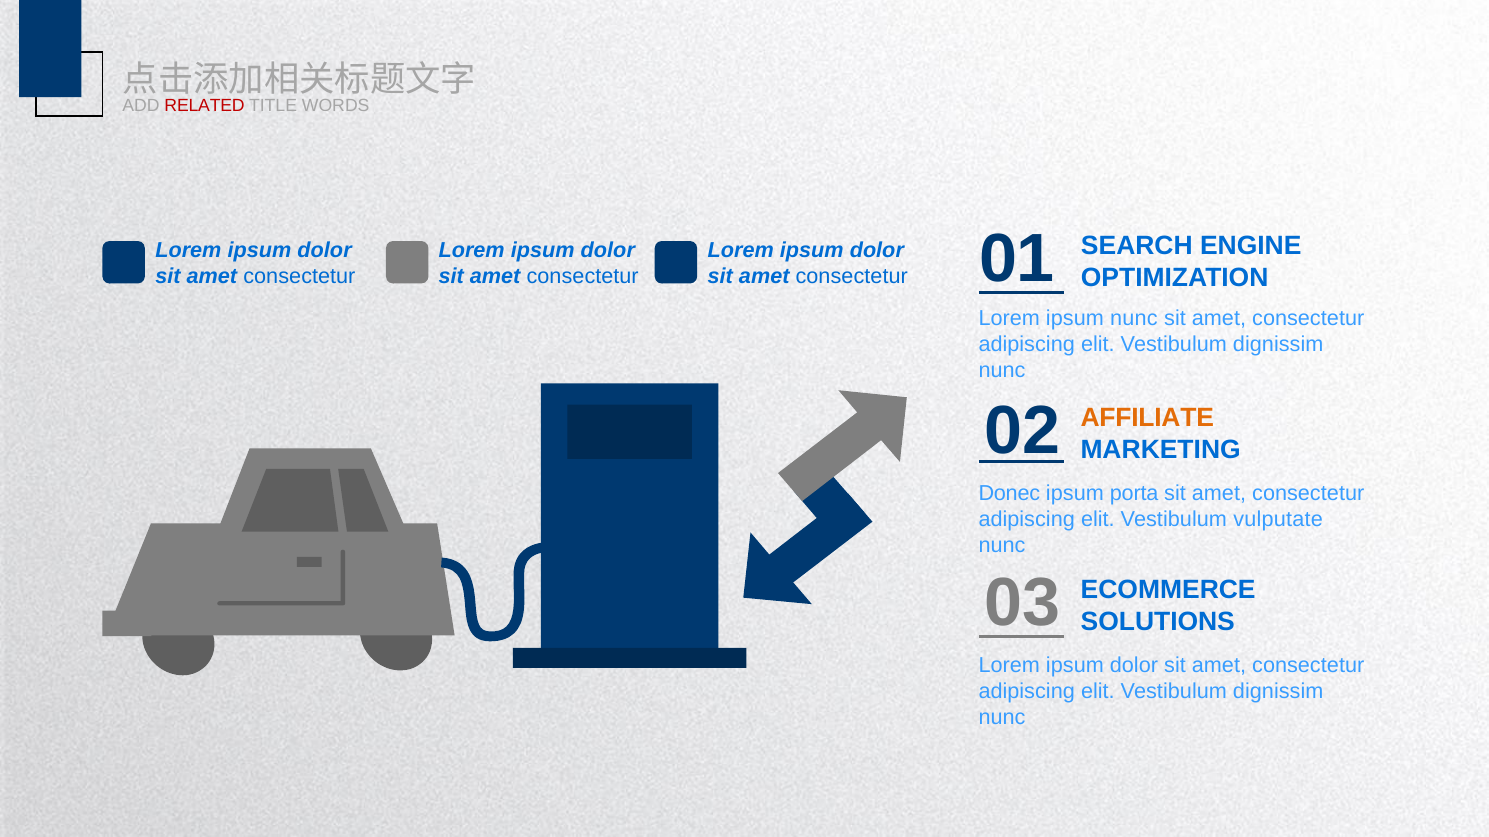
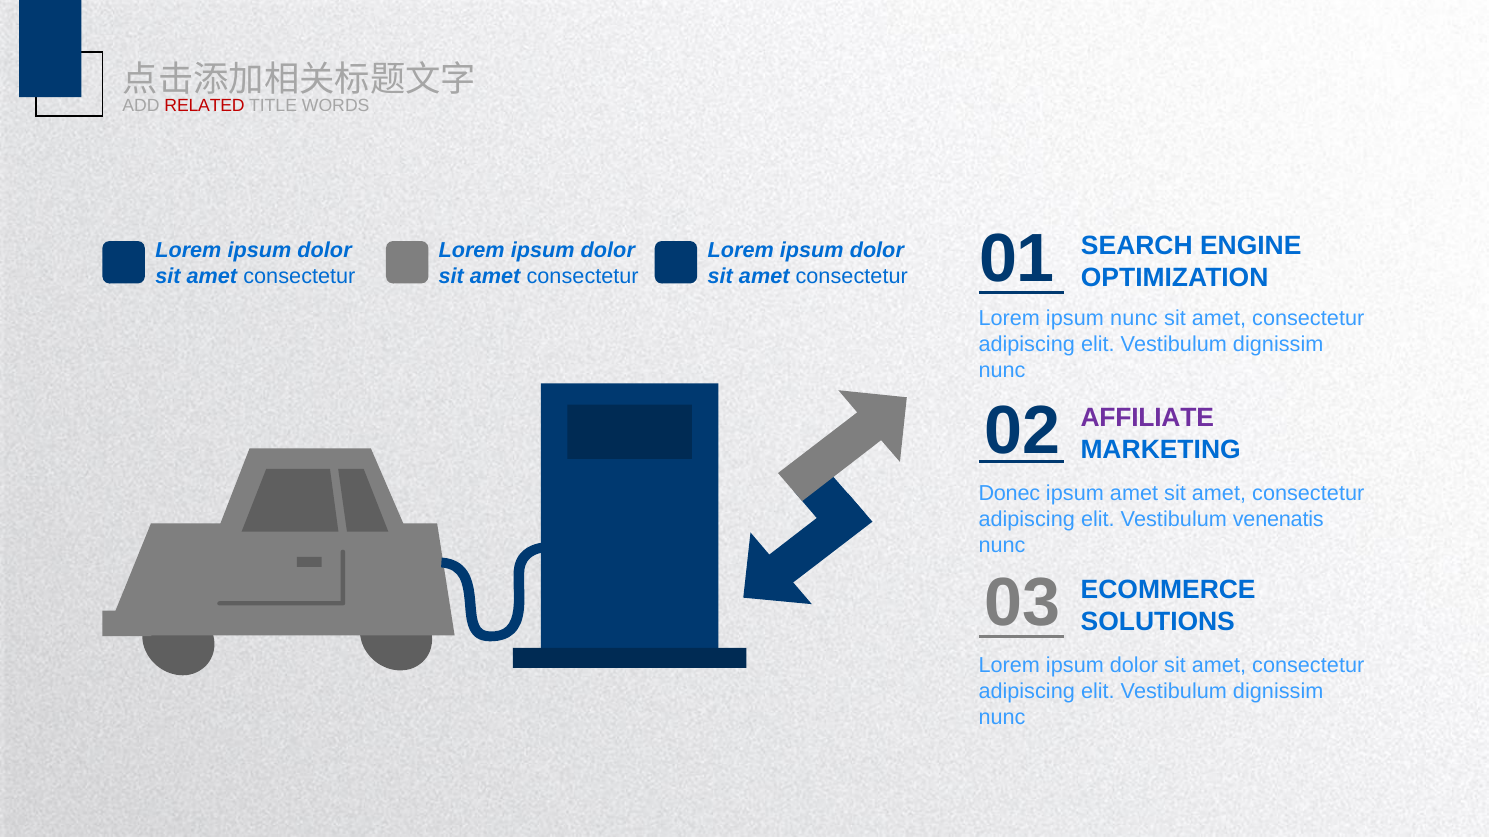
AFFILIATE colour: orange -> purple
ipsum porta: porta -> amet
vulputate: vulputate -> venenatis
